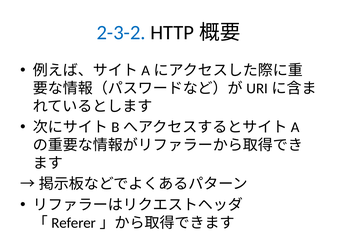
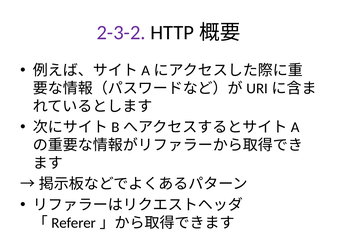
2-3-2 colour: blue -> purple
